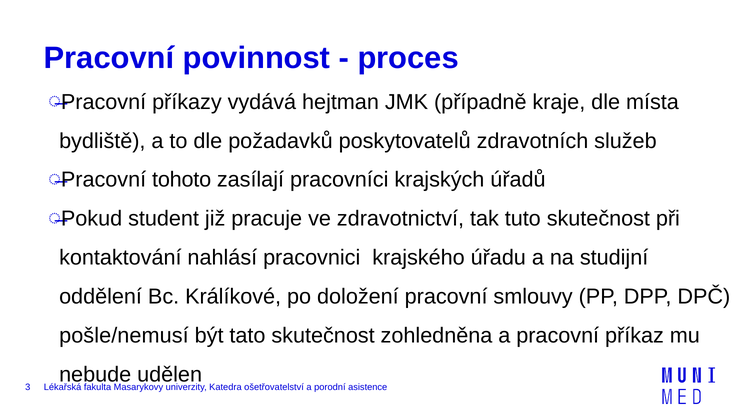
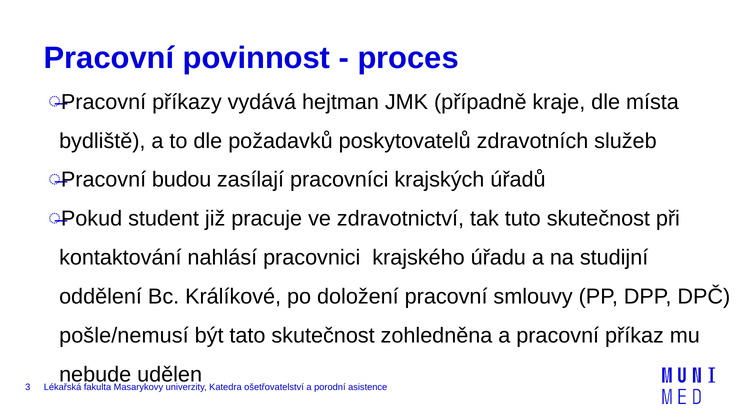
tohoto: tohoto -> budou
